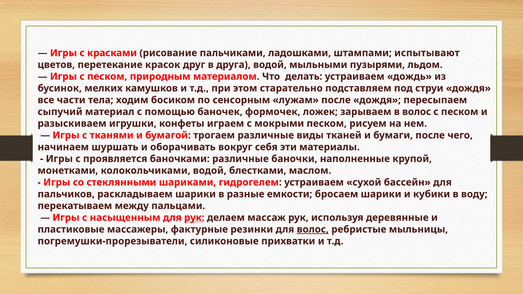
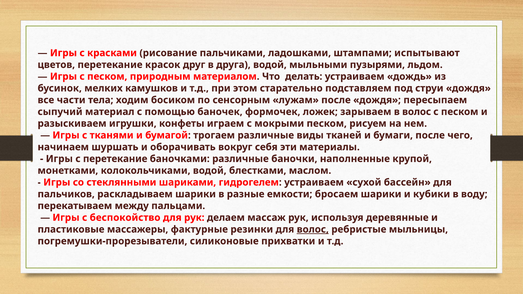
с проявляется: проявляется -> перетекание
насыщенным: насыщенным -> беспокойство
рук at (194, 218) underline: present -> none
